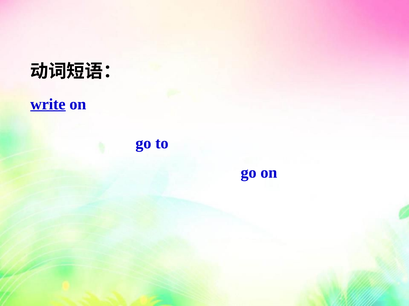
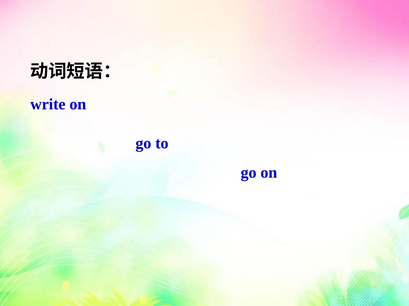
write underline: present -> none
